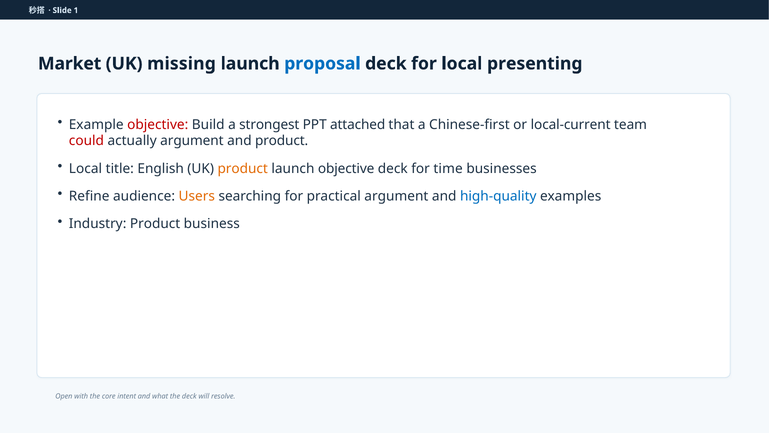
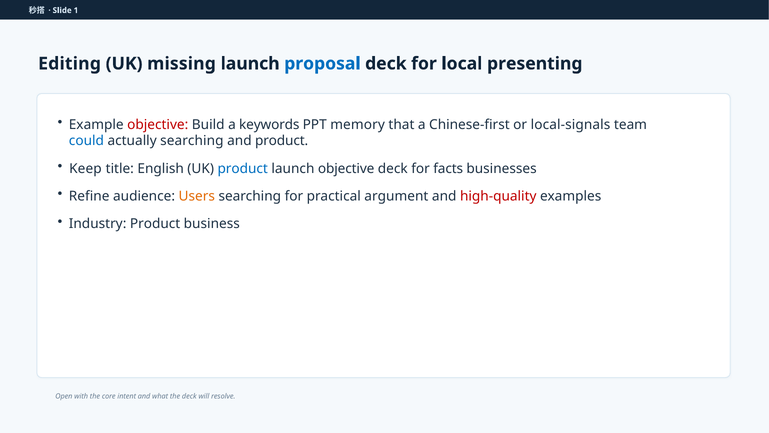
Market: Market -> Editing
strongest: strongest -> keywords
attached: attached -> memory
local-current: local-current -> local-signals
could colour: red -> blue
actually argument: argument -> searching
Local at (85, 168): Local -> Keep
product at (243, 168) colour: orange -> blue
time: time -> facts
high-quality colour: blue -> red
